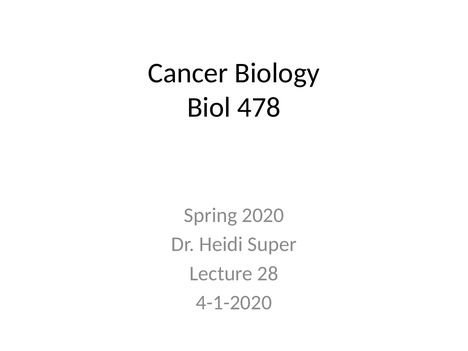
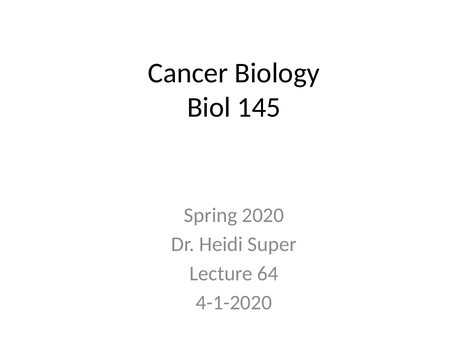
478: 478 -> 145
28: 28 -> 64
